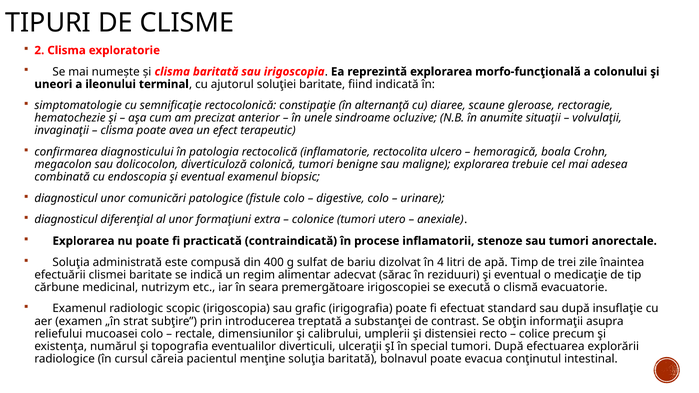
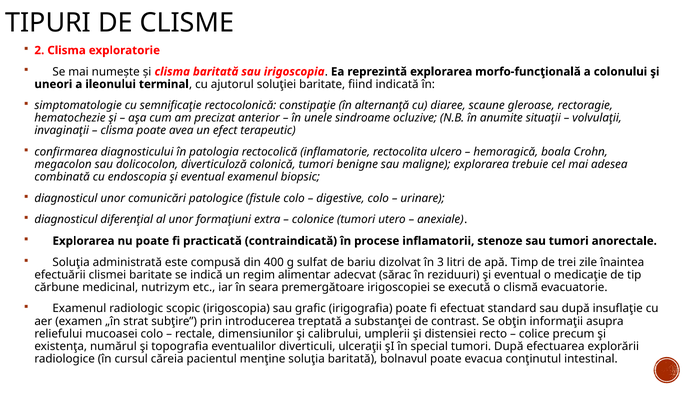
4: 4 -> 3
